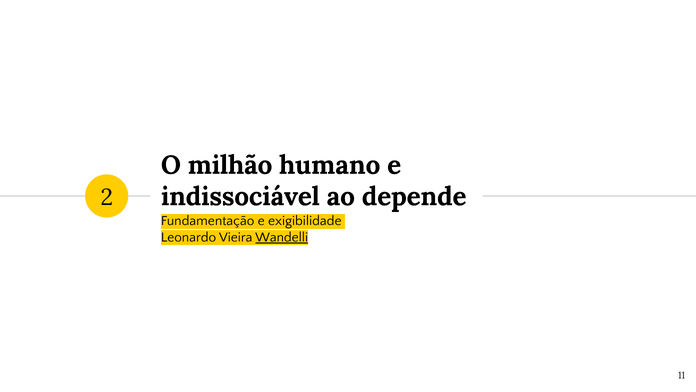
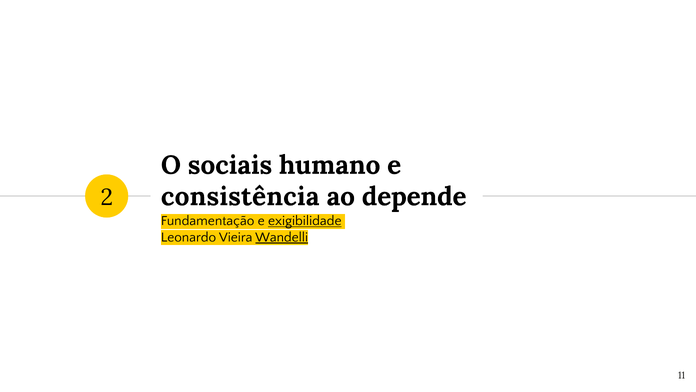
milhão: milhão -> sociais
indissociável: indissociável -> consistência
exigibilidade underline: none -> present
